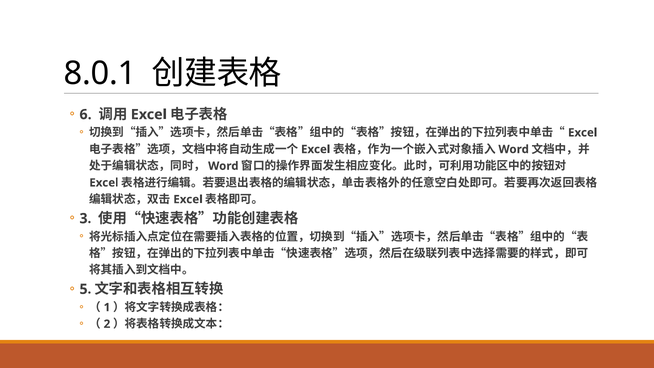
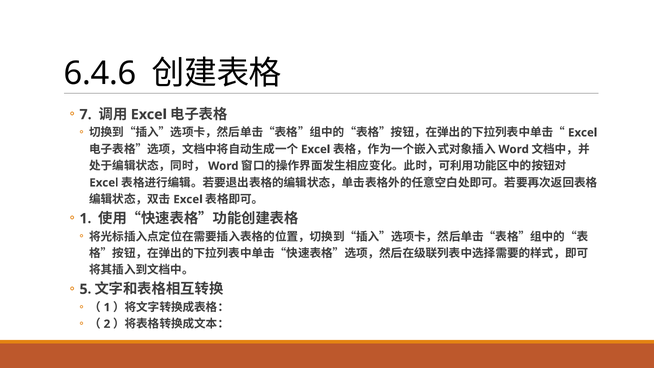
8.0.1: 8.0.1 -> 6.4.6
6: 6 -> 7
3 at (84, 218): 3 -> 1
